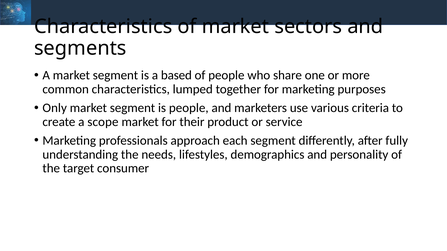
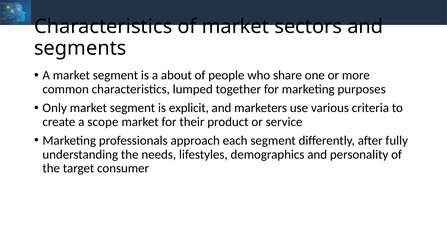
based: based -> about
is people: people -> explicit
